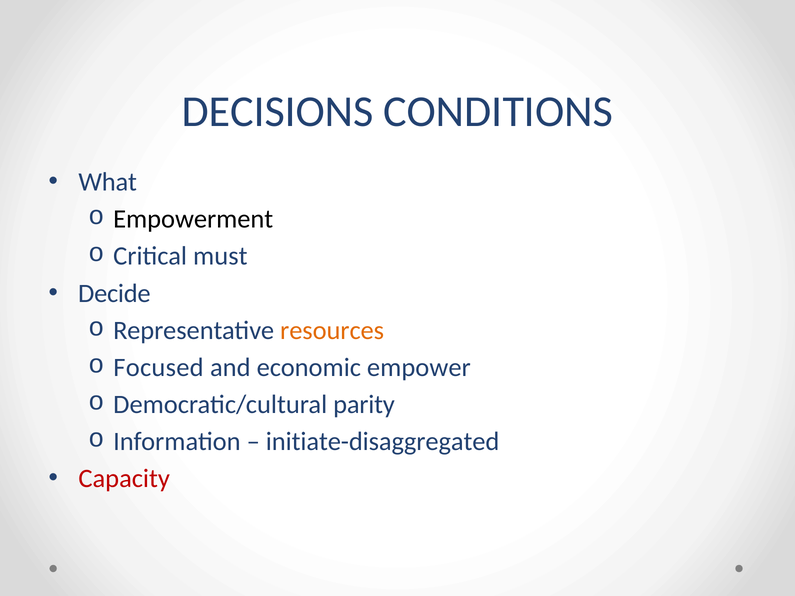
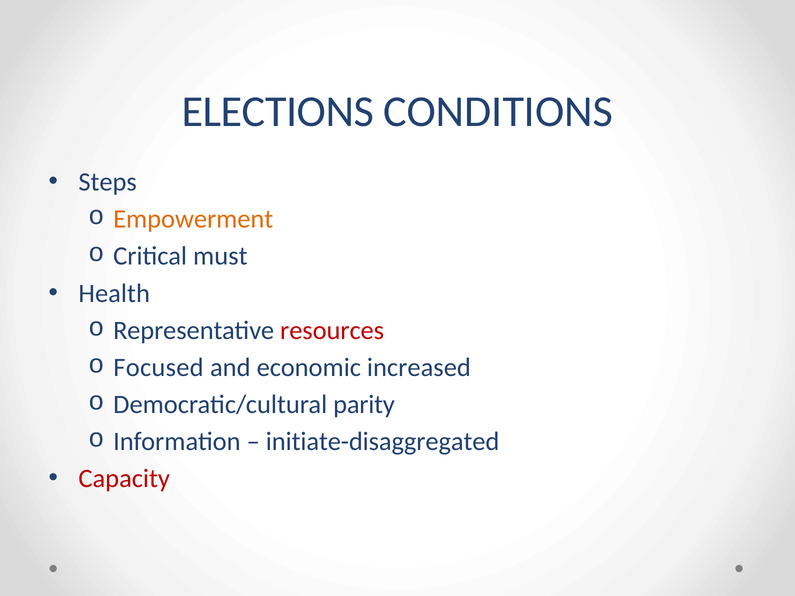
DECISIONS: DECISIONS -> ELECTIONS
What: What -> Steps
Empowerment colour: black -> orange
Decide: Decide -> Health
resources colour: orange -> red
empower: empower -> increased
